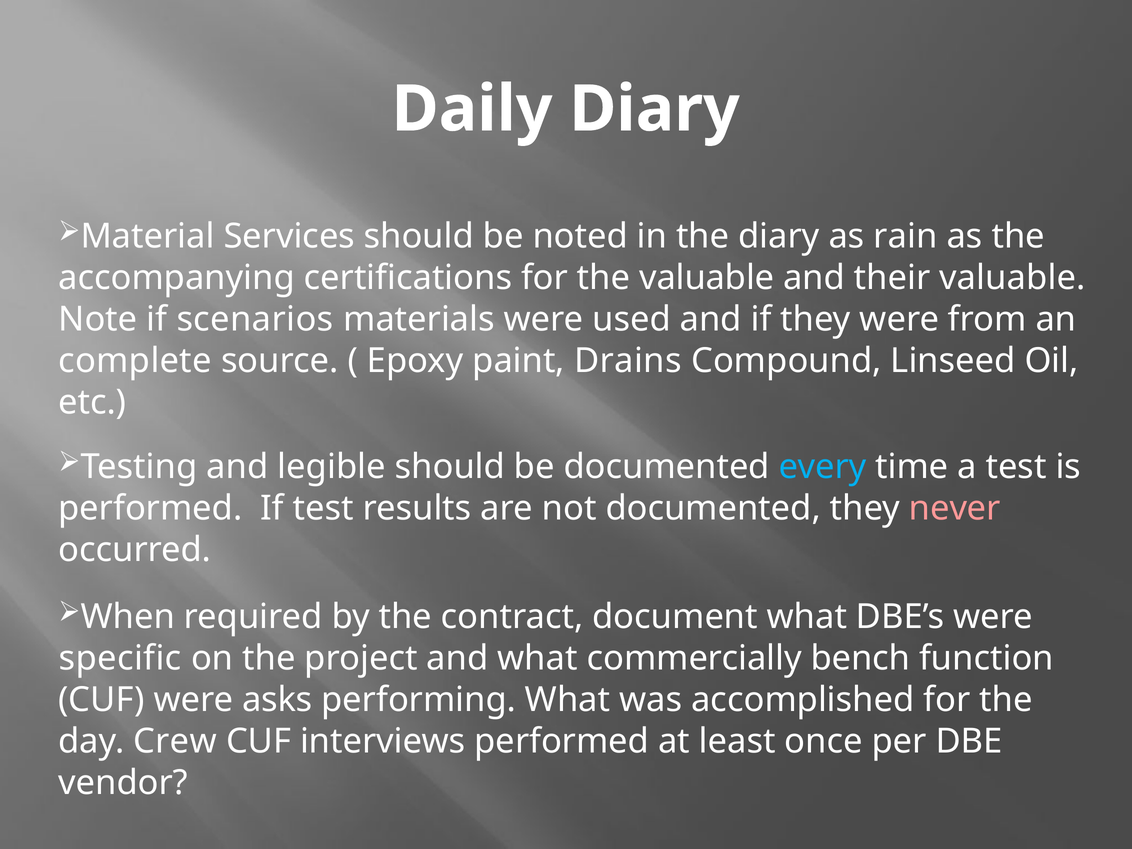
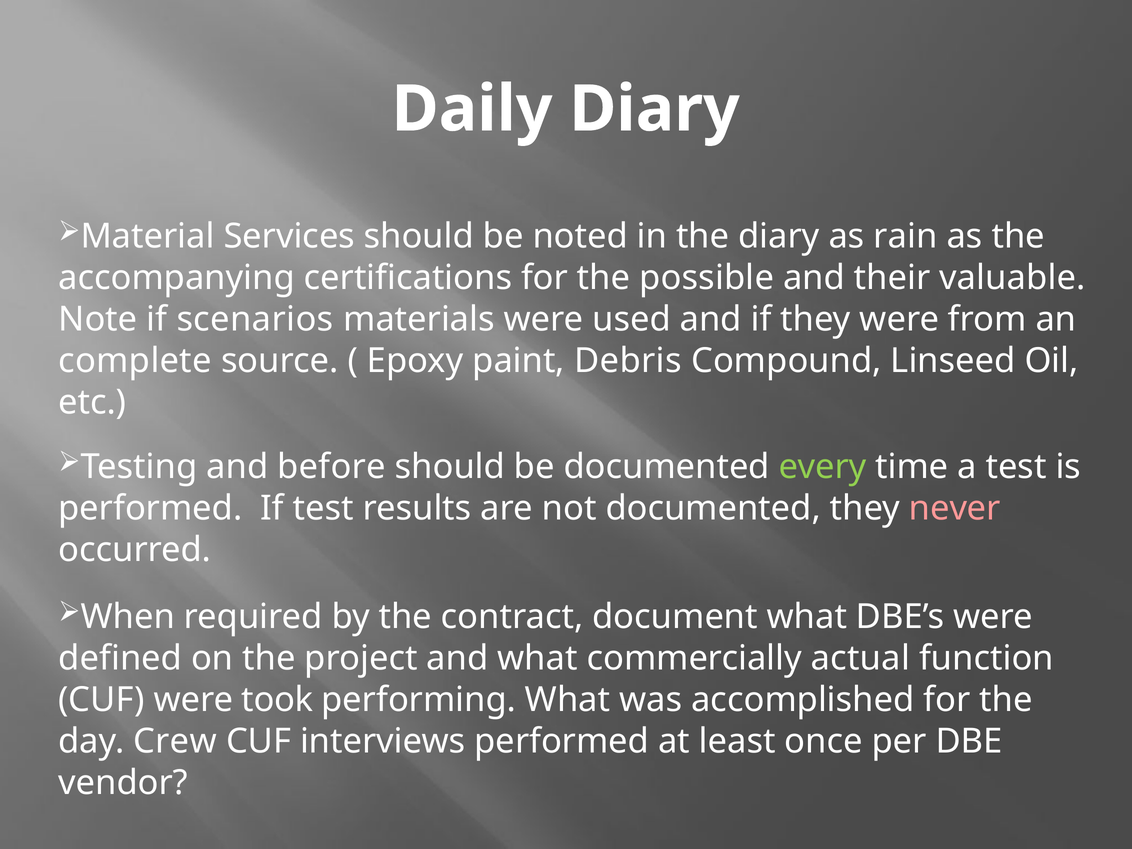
the valuable: valuable -> possible
Drains: Drains -> Debris
legible: legible -> before
every colour: light blue -> light green
specific: specific -> defined
bench: bench -> actual
asks: asks -> took
